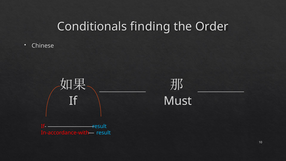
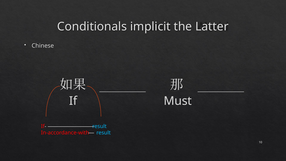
finding: finding -> implicit
Order: Order -> Latter
